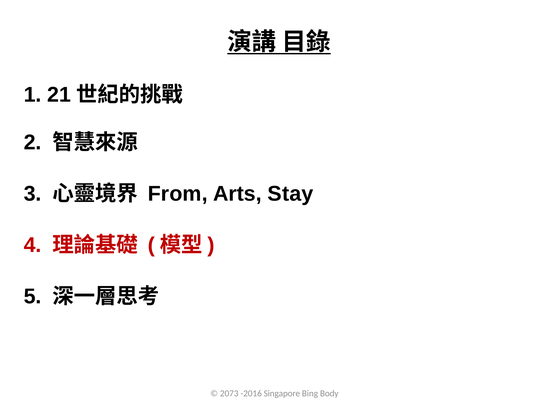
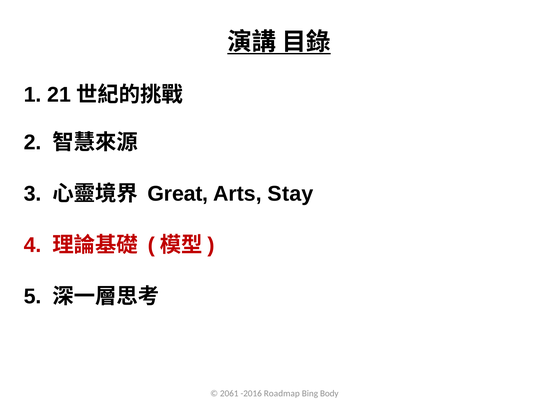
From: From -> Great
2073: 2073 -> 2061
Singapore: Singapore -> Roadmap
